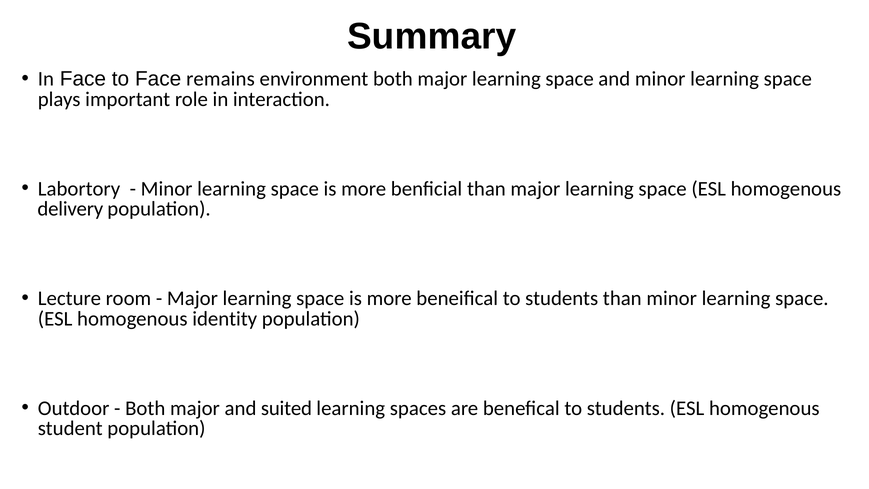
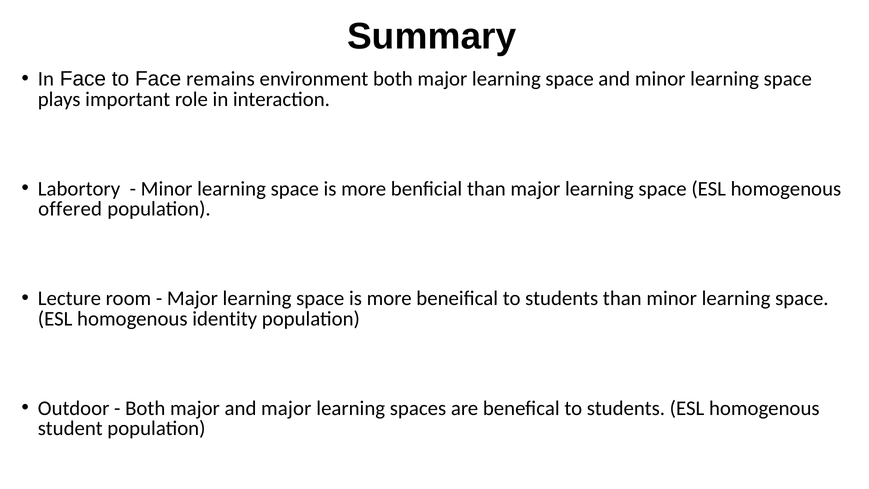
delivery: delivery -> offered
and suited: suited -> major
